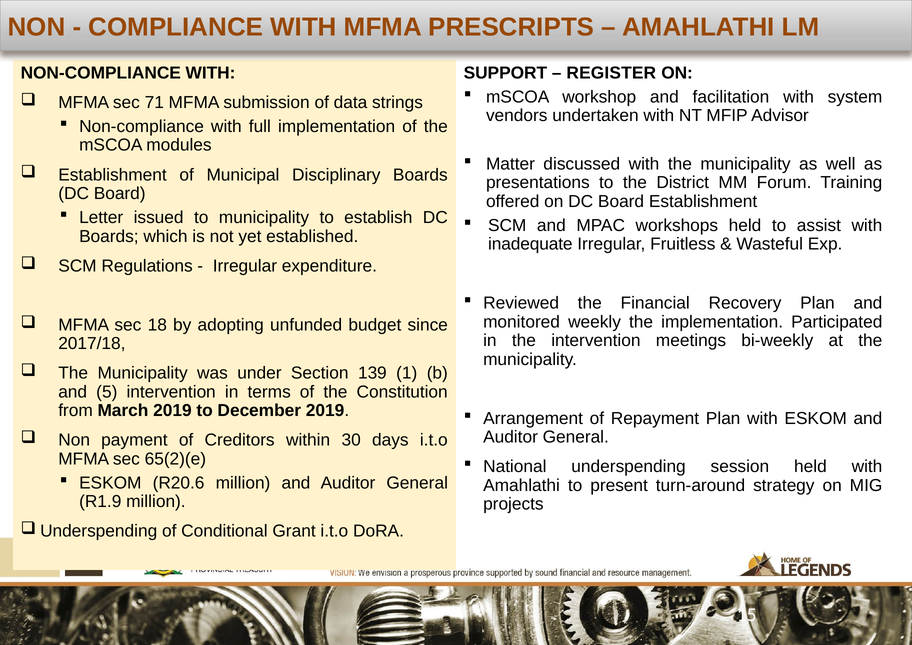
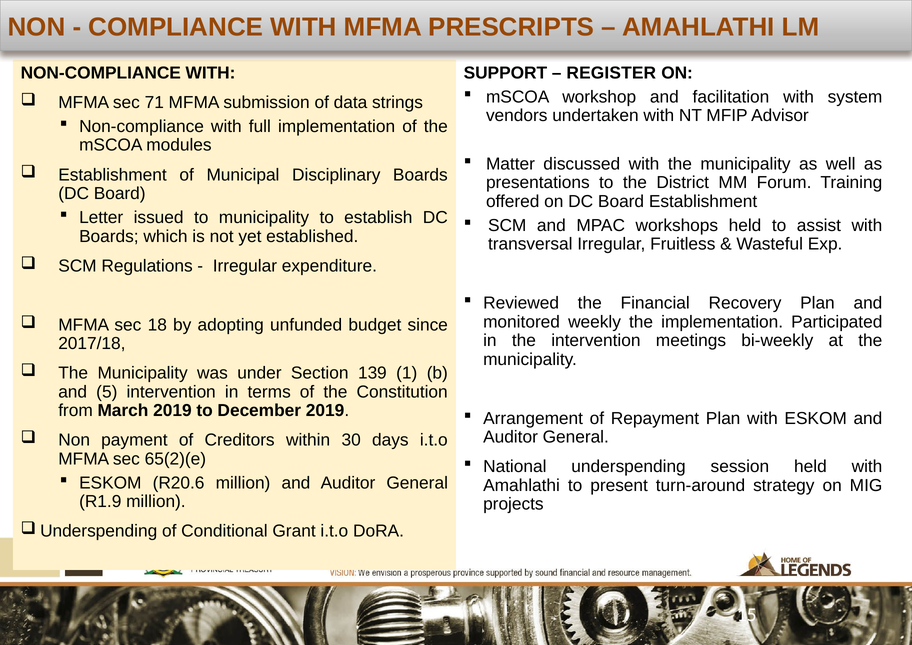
inadequate: inadequate -> transversal
